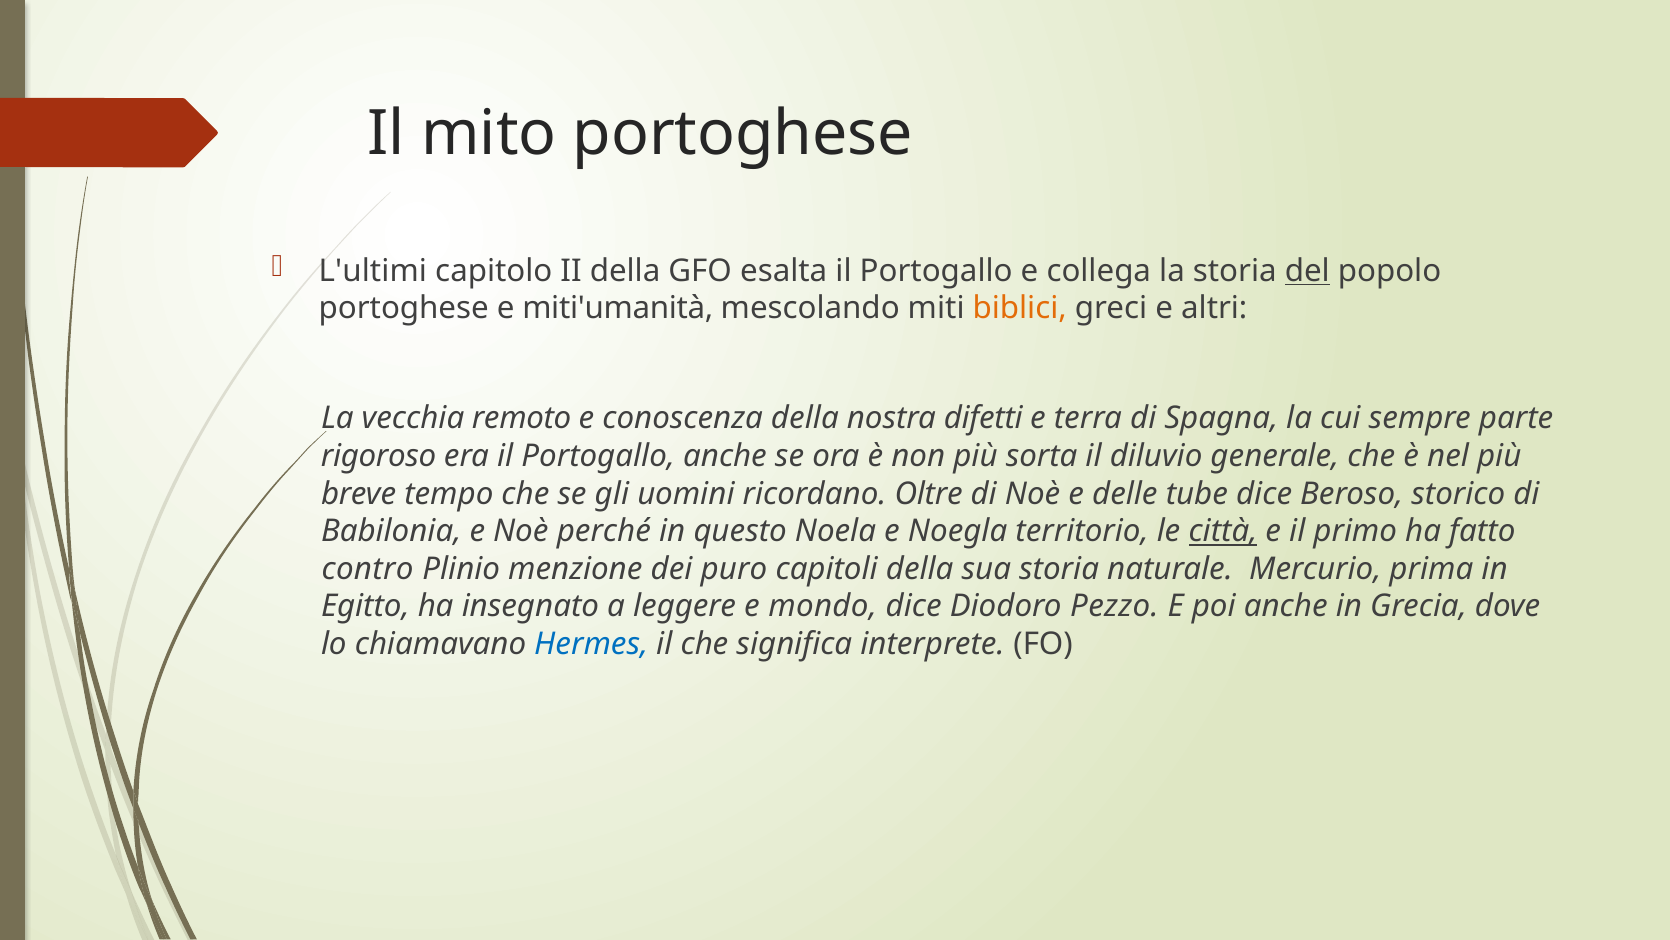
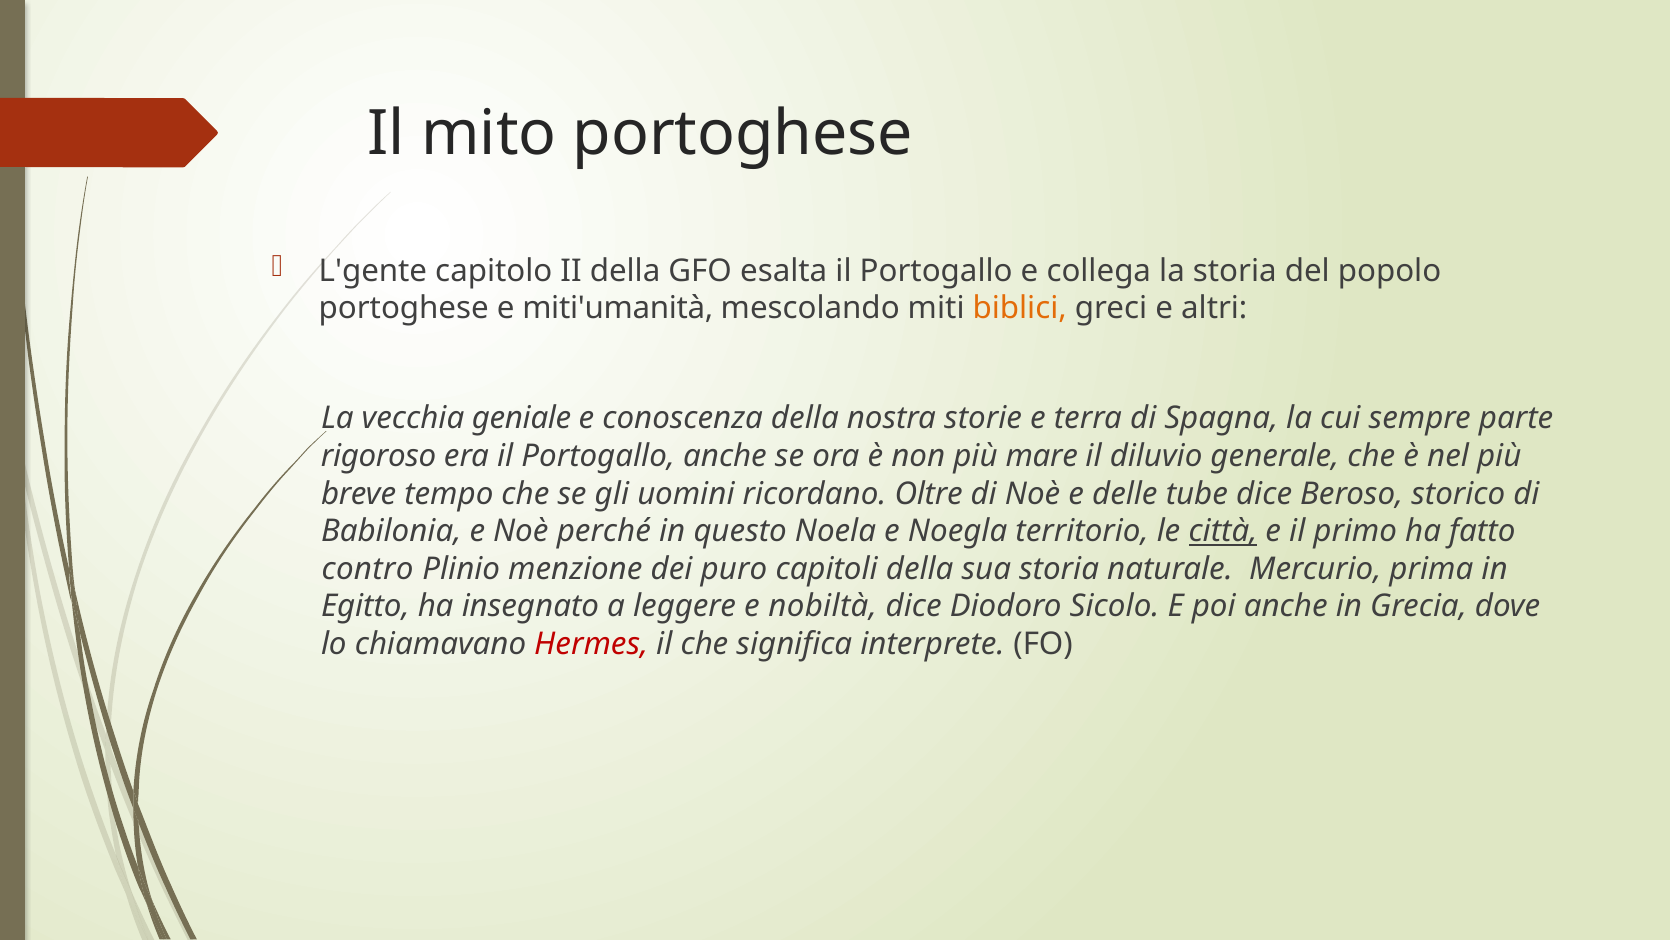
L'ultimi: L'ultimi -> L'gente
del underline: present -> none
remoto: remoto -> geniale
difetti: difetti -> storie
sorta: sorta -> mare
mondo: mondo -> nobiltà
Pezzo: Pezzo -> Sicolo
Hermes colour: blue -> red
